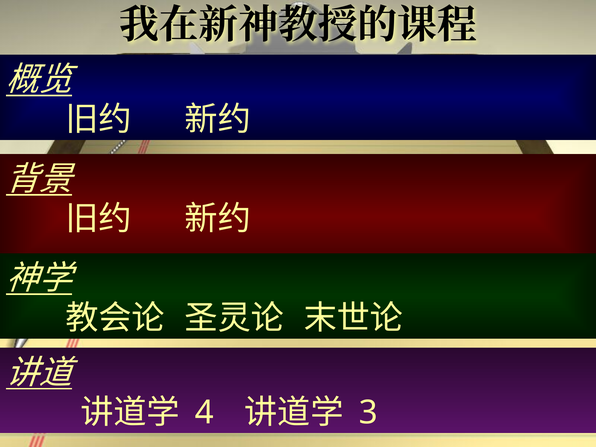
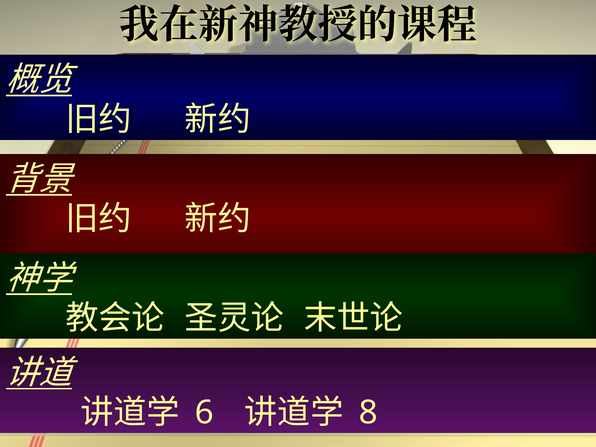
4: 4 -> 6
3: 3 -> 8
